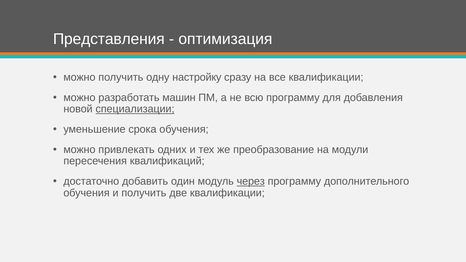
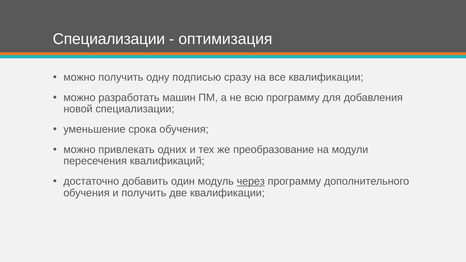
Представления at (109, 39): Представления -> Специализации
настройку: настройку -> подписью
специализации at (135, 109) underline: present -> none
